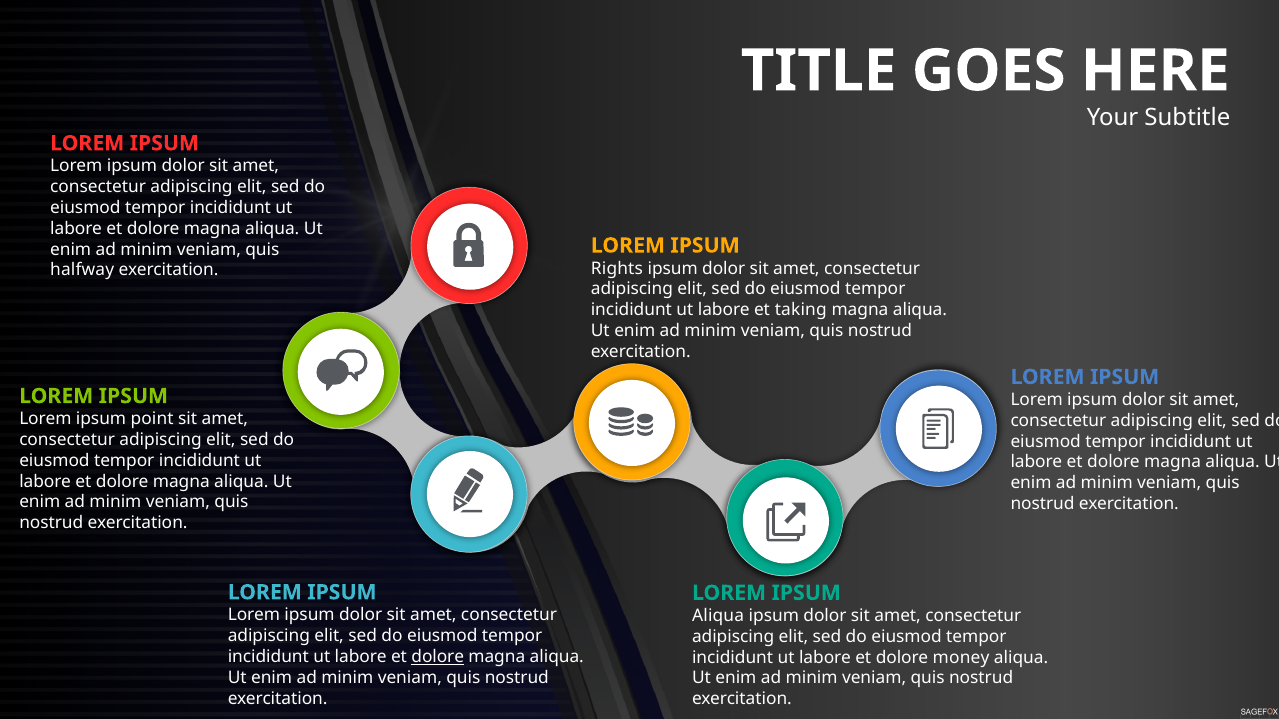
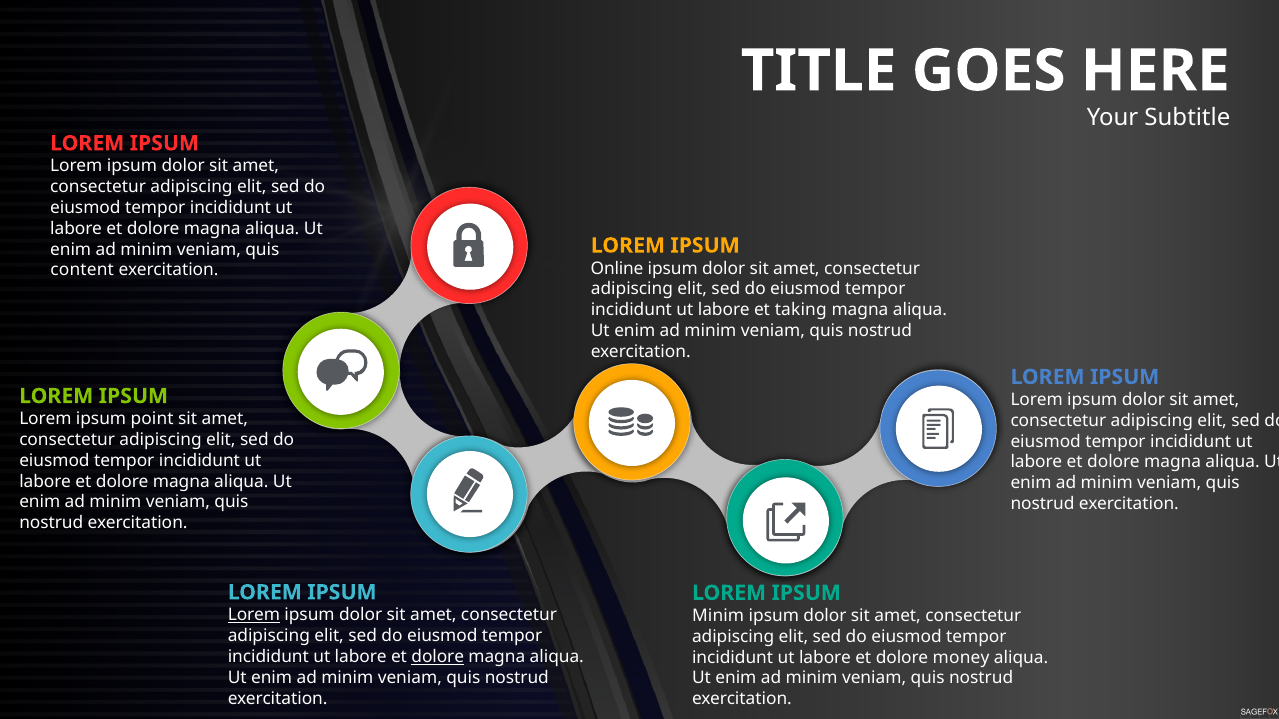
Rights: Rights -> Online
halfway: halfway -> content
Lorem at (254, 616) underline: none -> present
Aliqua at (718, 616): Aliqua -> Minim
